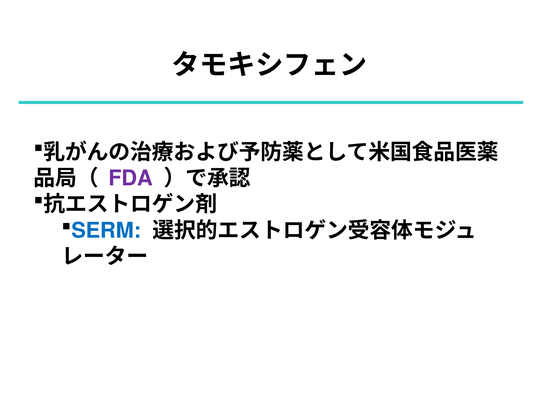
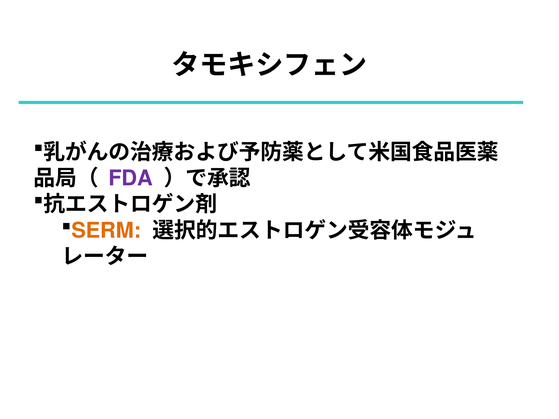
SERM colour: blue -> orange
